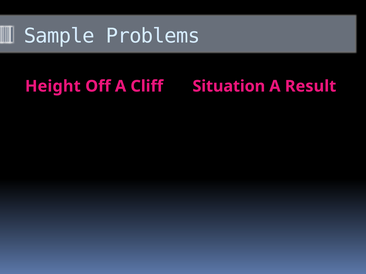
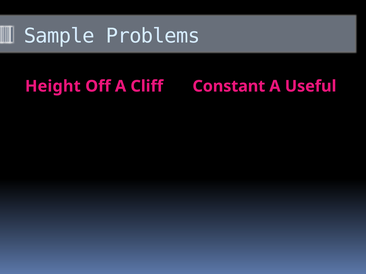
Situation: Situation -> Constant
Result: Result -> Useful
